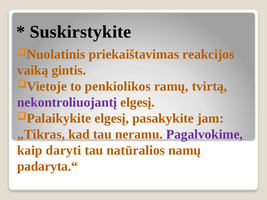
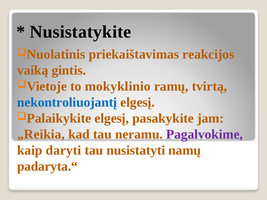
Suskirstykite: Suskirstykite -> Nusistatykite
penkiolikos: penkiolikos -> mokyklinio
nekontroliuojantį colour: purple -> blue
„Tikras: „Tikras -> „Reikia
natūralios: natūralios -> nusistatyti
